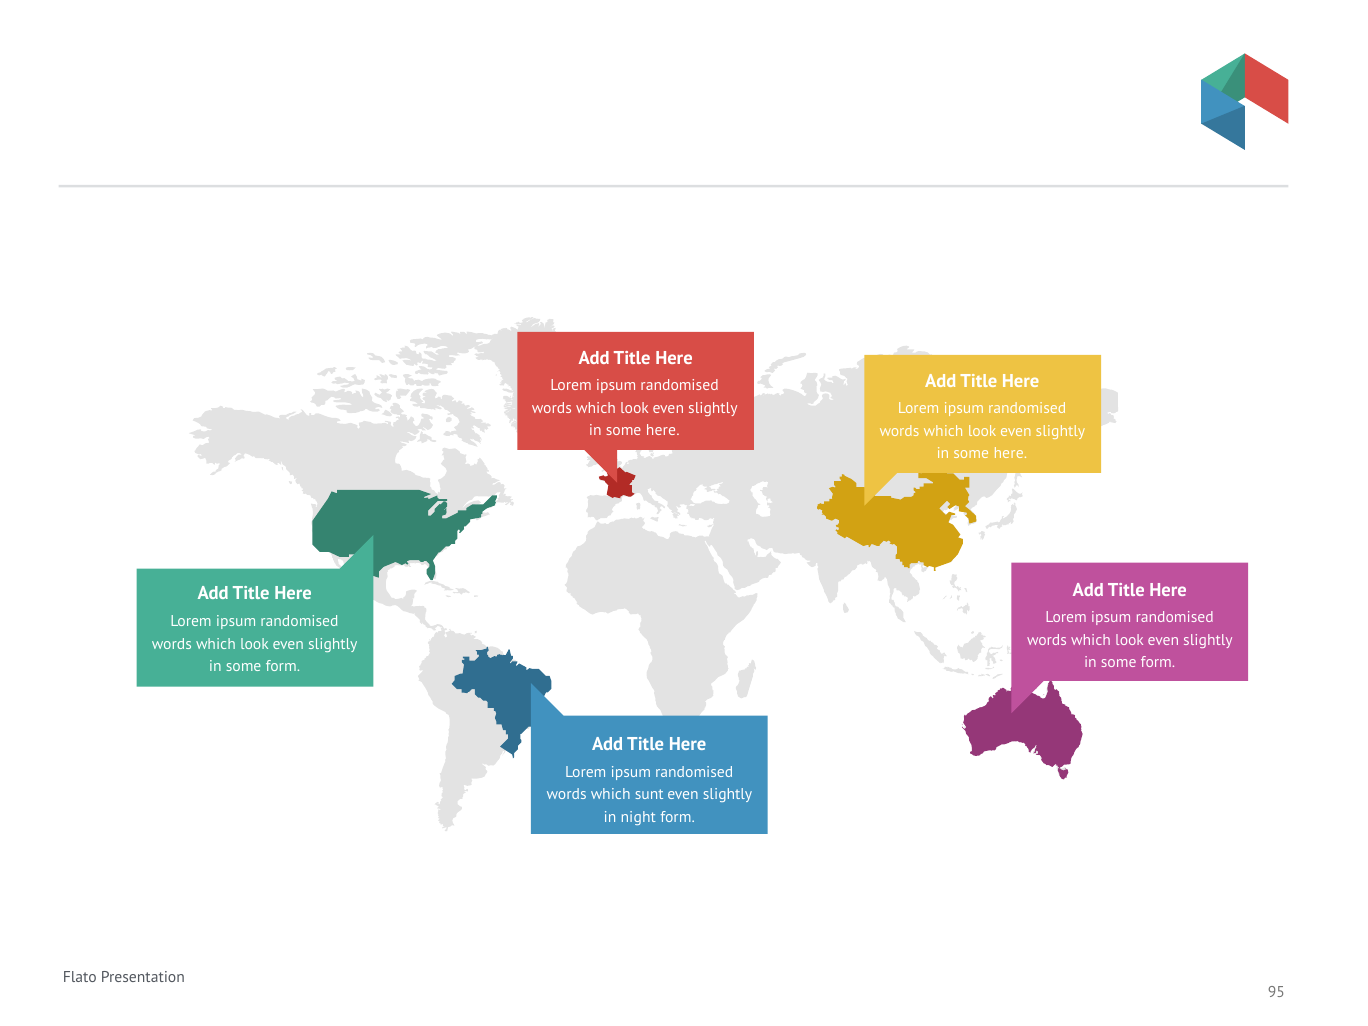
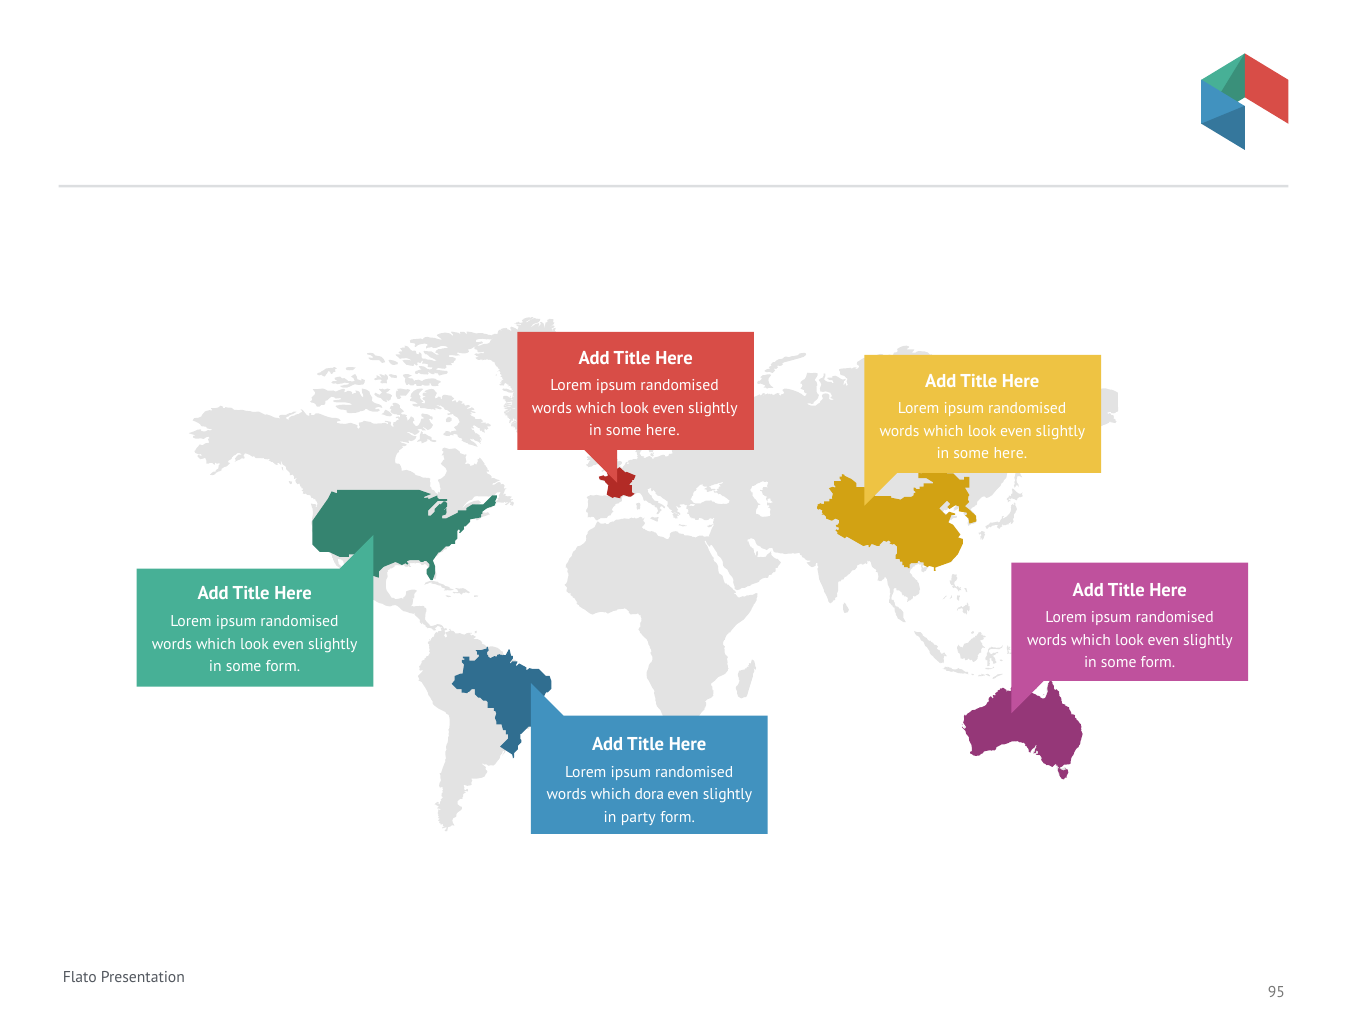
sunt: sunt -> dora
night: night -> party
